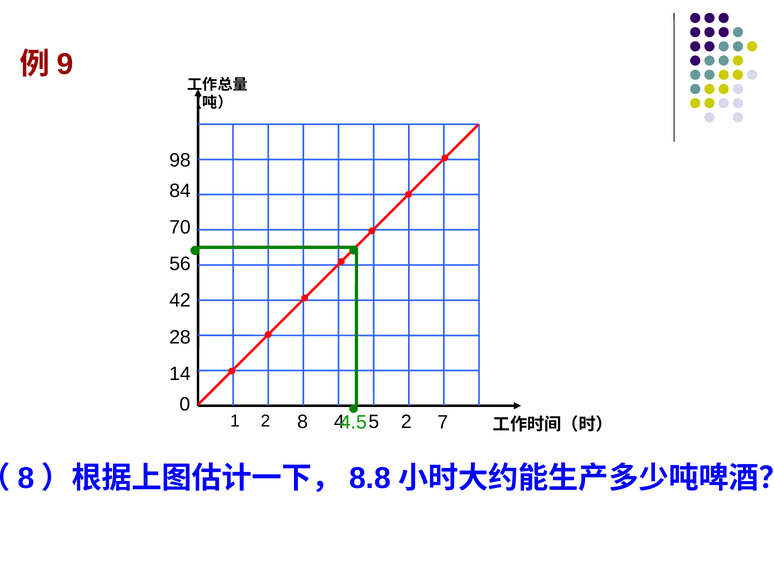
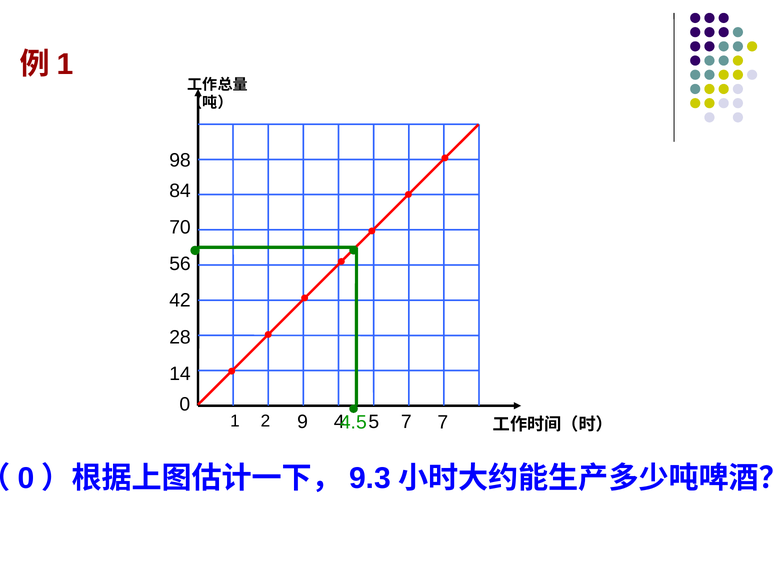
9 at (65, 64): 9 -> 1
2 8: 8 -> 9
5 2: 2 -> 7
8 at (26, 479): 8 -> 0
8.8: 8.8 -> 9.3
